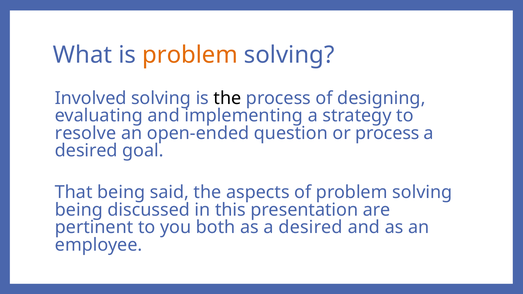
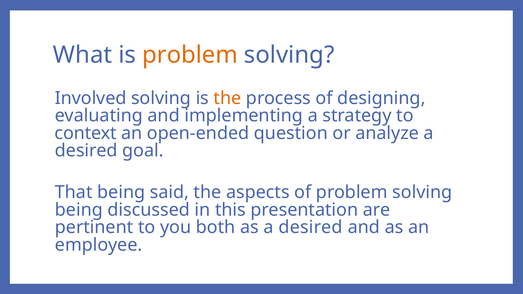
the at (227, 98) colour: black -> orange
resolve: resolve -> context
or process: process -> analyze
